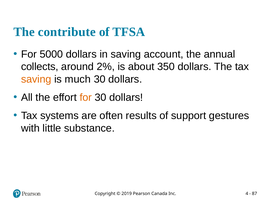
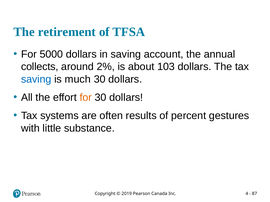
contribute: contribute -> retirement
350: 350 -> 103
saving at (36, 80) colour: orange -> blue
support: support -> percent
